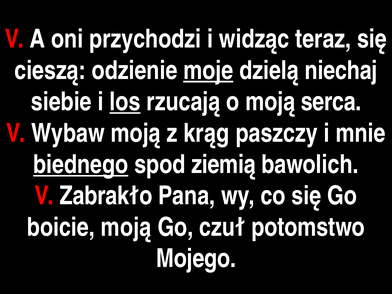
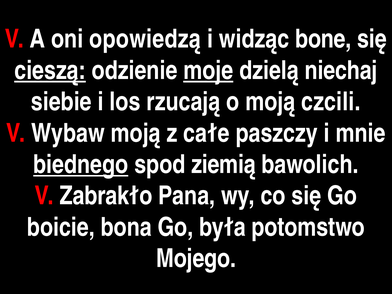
przychodzi: przychodzi -> opowiedzą
teraz: teraz -> bone
cieszą underline: none -> present
los underline: present -> none
serca: serca -> czcili
krąg: krąg -> całe
boicie moją: moją -> bona
czuł: czuł -> była
